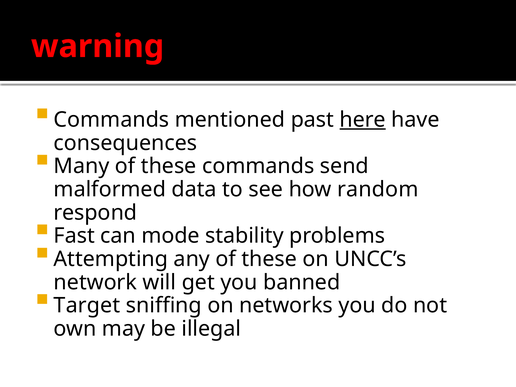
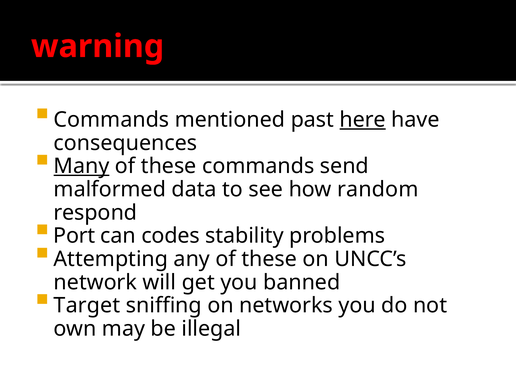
Many underline: none -> present
Fast: Fast -> Port
mode: mode -> codes
